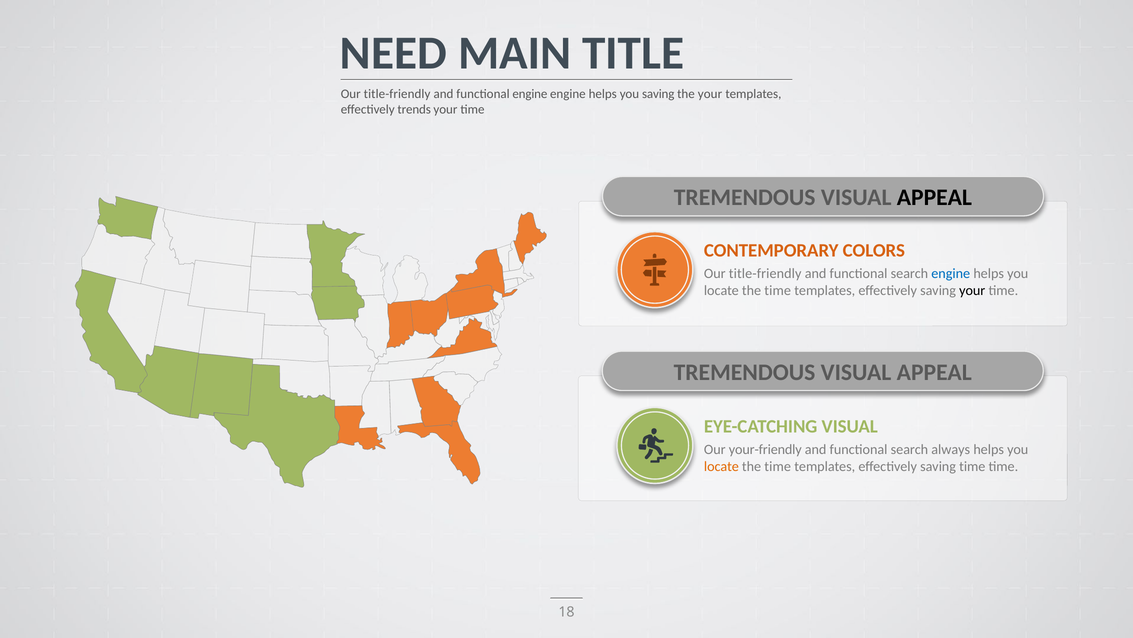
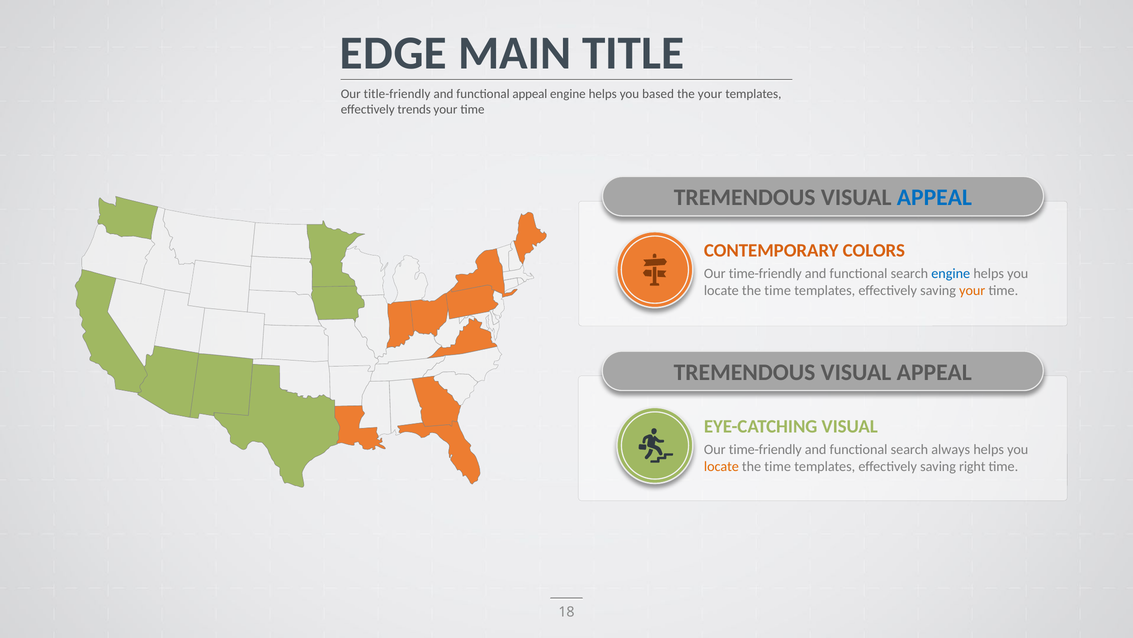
NEED: NEED -> EDGE
functional engine: engine -> appeal
you saving: saving -> based
APPEAL at (934, 197) colour: black -> blue
title-friendly at (765, 273): title-friendly -> time-friendly
your at (972, 290) colour: black -> orange
your-friendly at (765, 449): your-friendly -> time-friendly
saving time: time -> right
